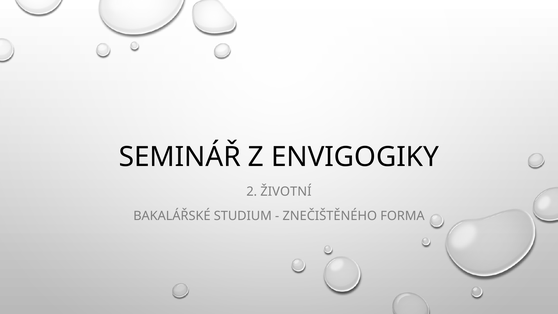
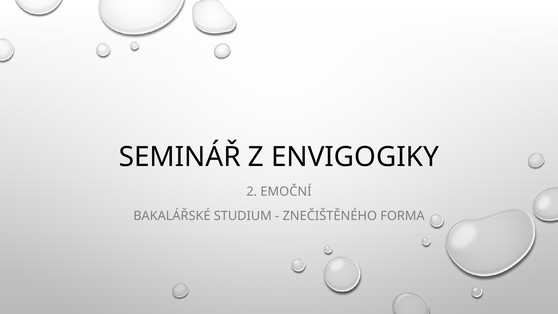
ŽIVOTNÍ: ŽIVOTNÍ -> EMOČNÍ
